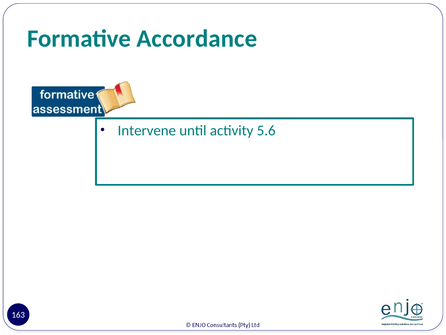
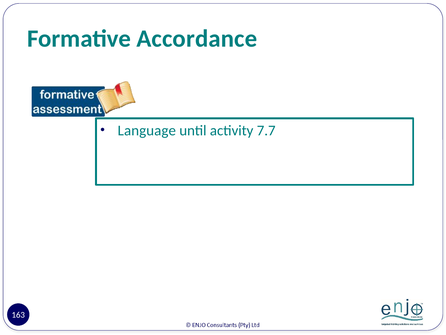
Intervene: Intervene -> Language
5.6: 5.6 -> 7.7
